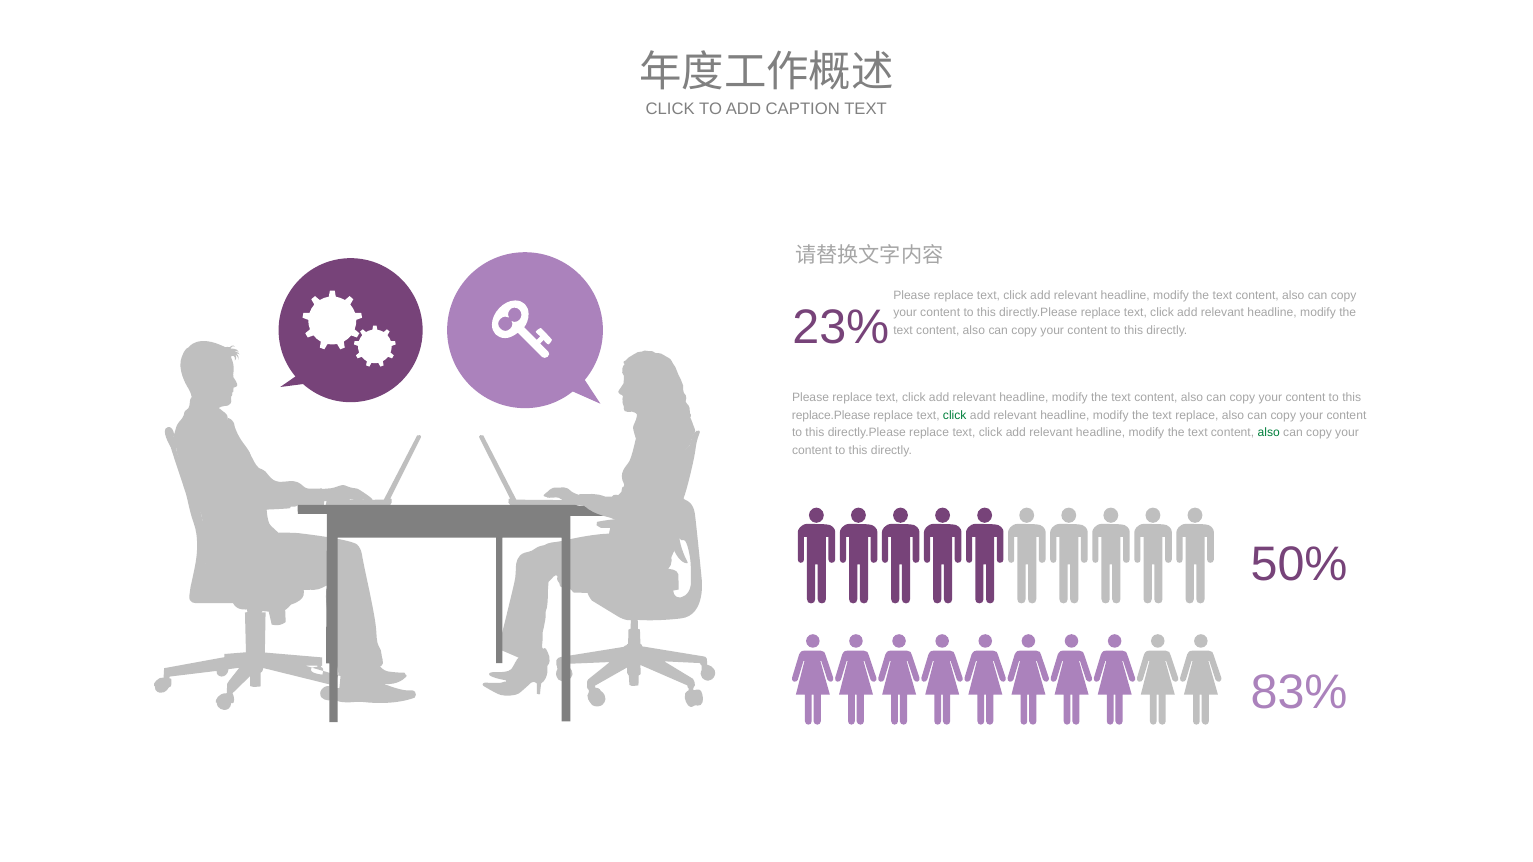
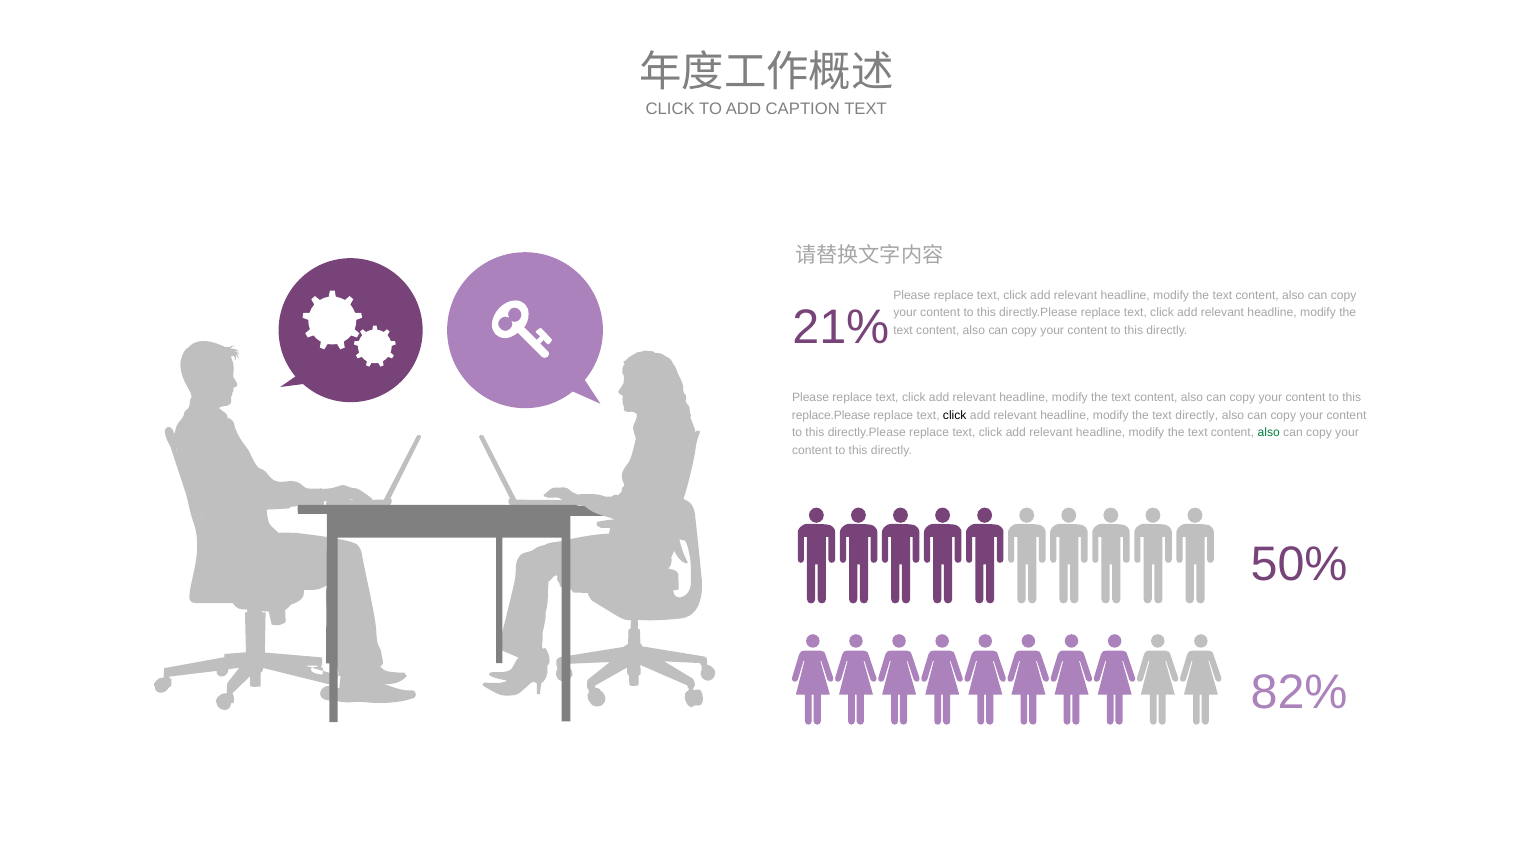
23%: 23% -> 21%
click at (955, 415) colour: green -> black
text replace: replace -> directly
83%: 83% -> 82%
